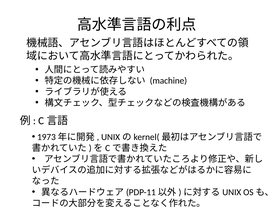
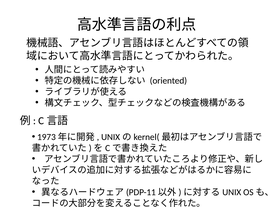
machine: machine -> oriented
